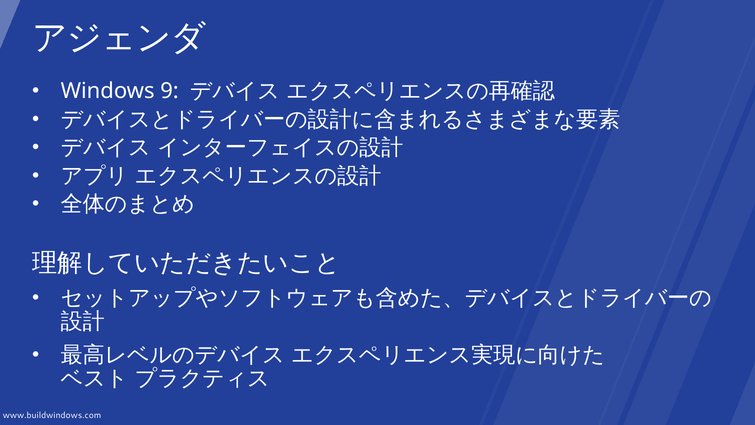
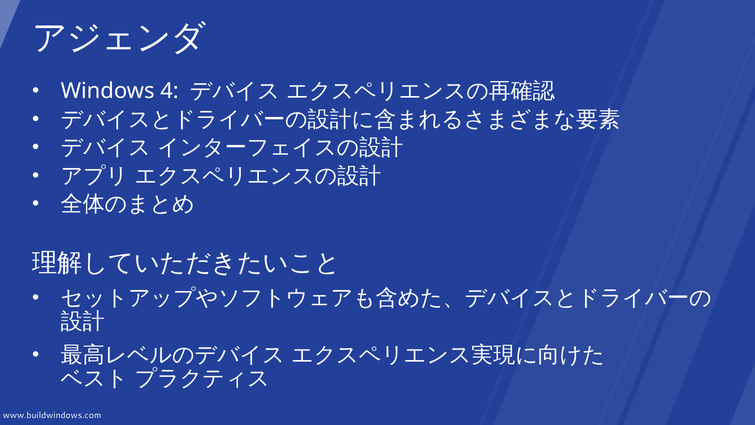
9: 9 -> 4
